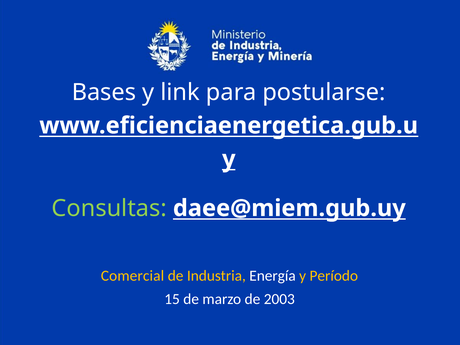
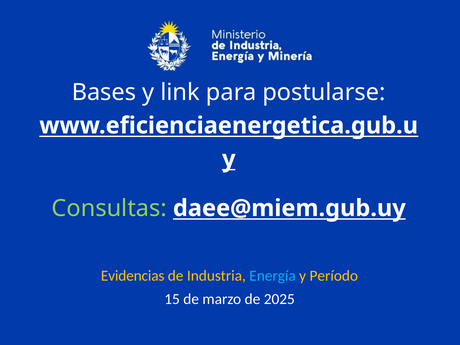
Comercial: Comercial -> Evidencias
Energía colour: white -> light blue
2003: 2003 -> 2025
